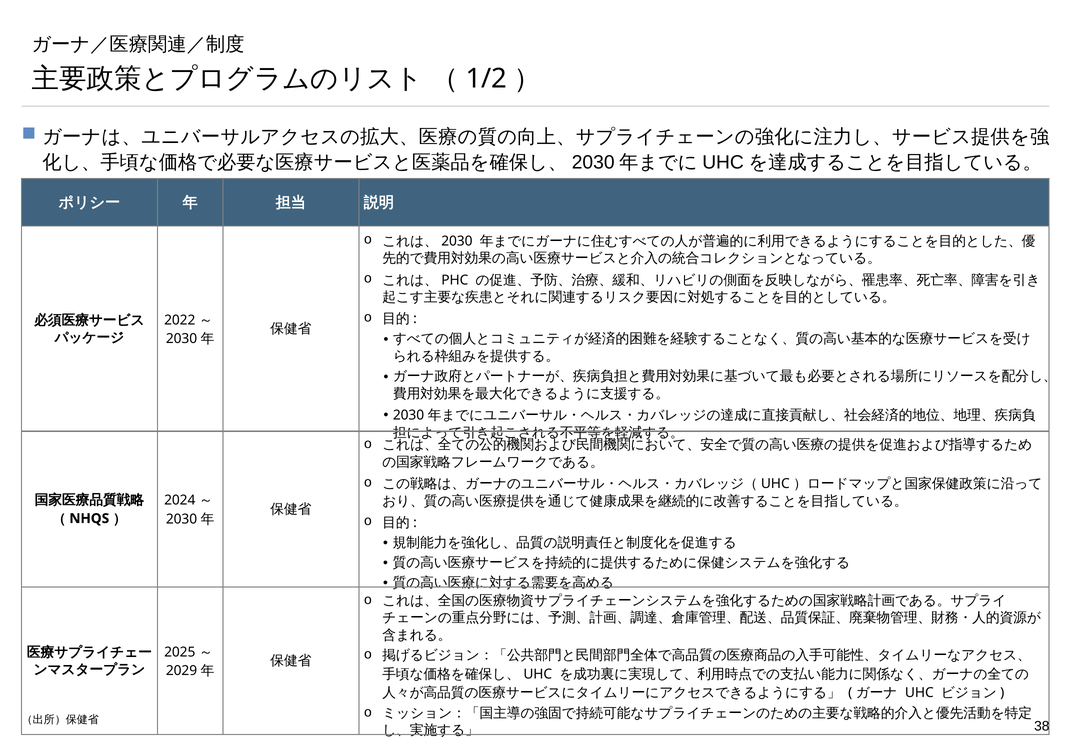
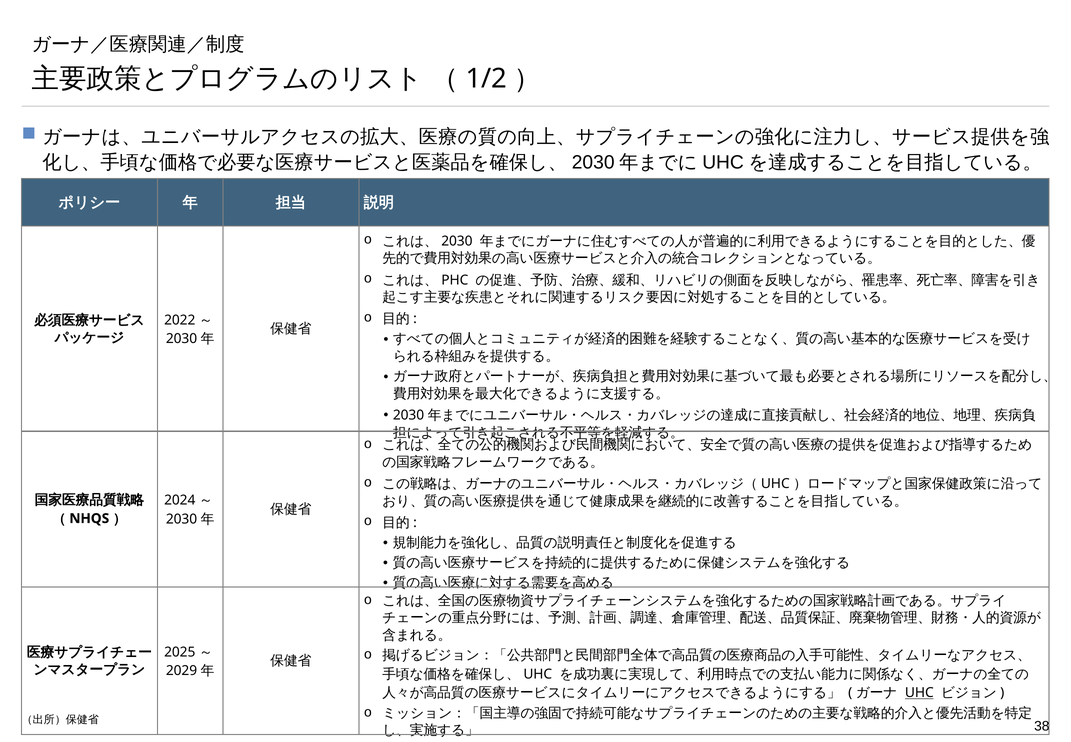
UHC underline: none -> present
